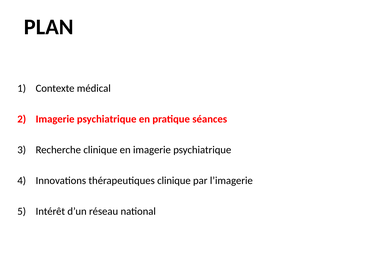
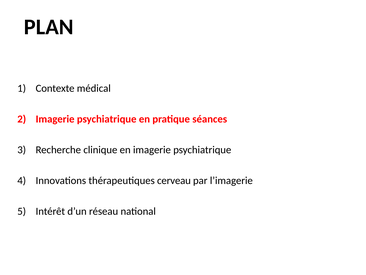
thérapeutiques clinique: clinique -> cerveau
